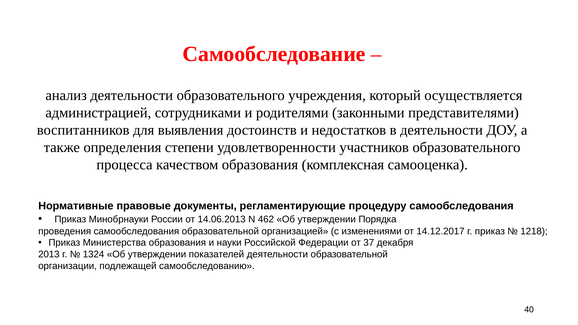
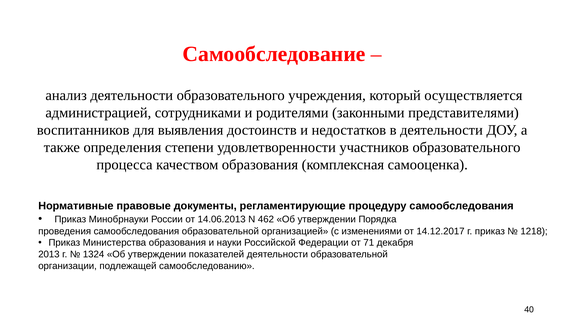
37: 37 -> 71
